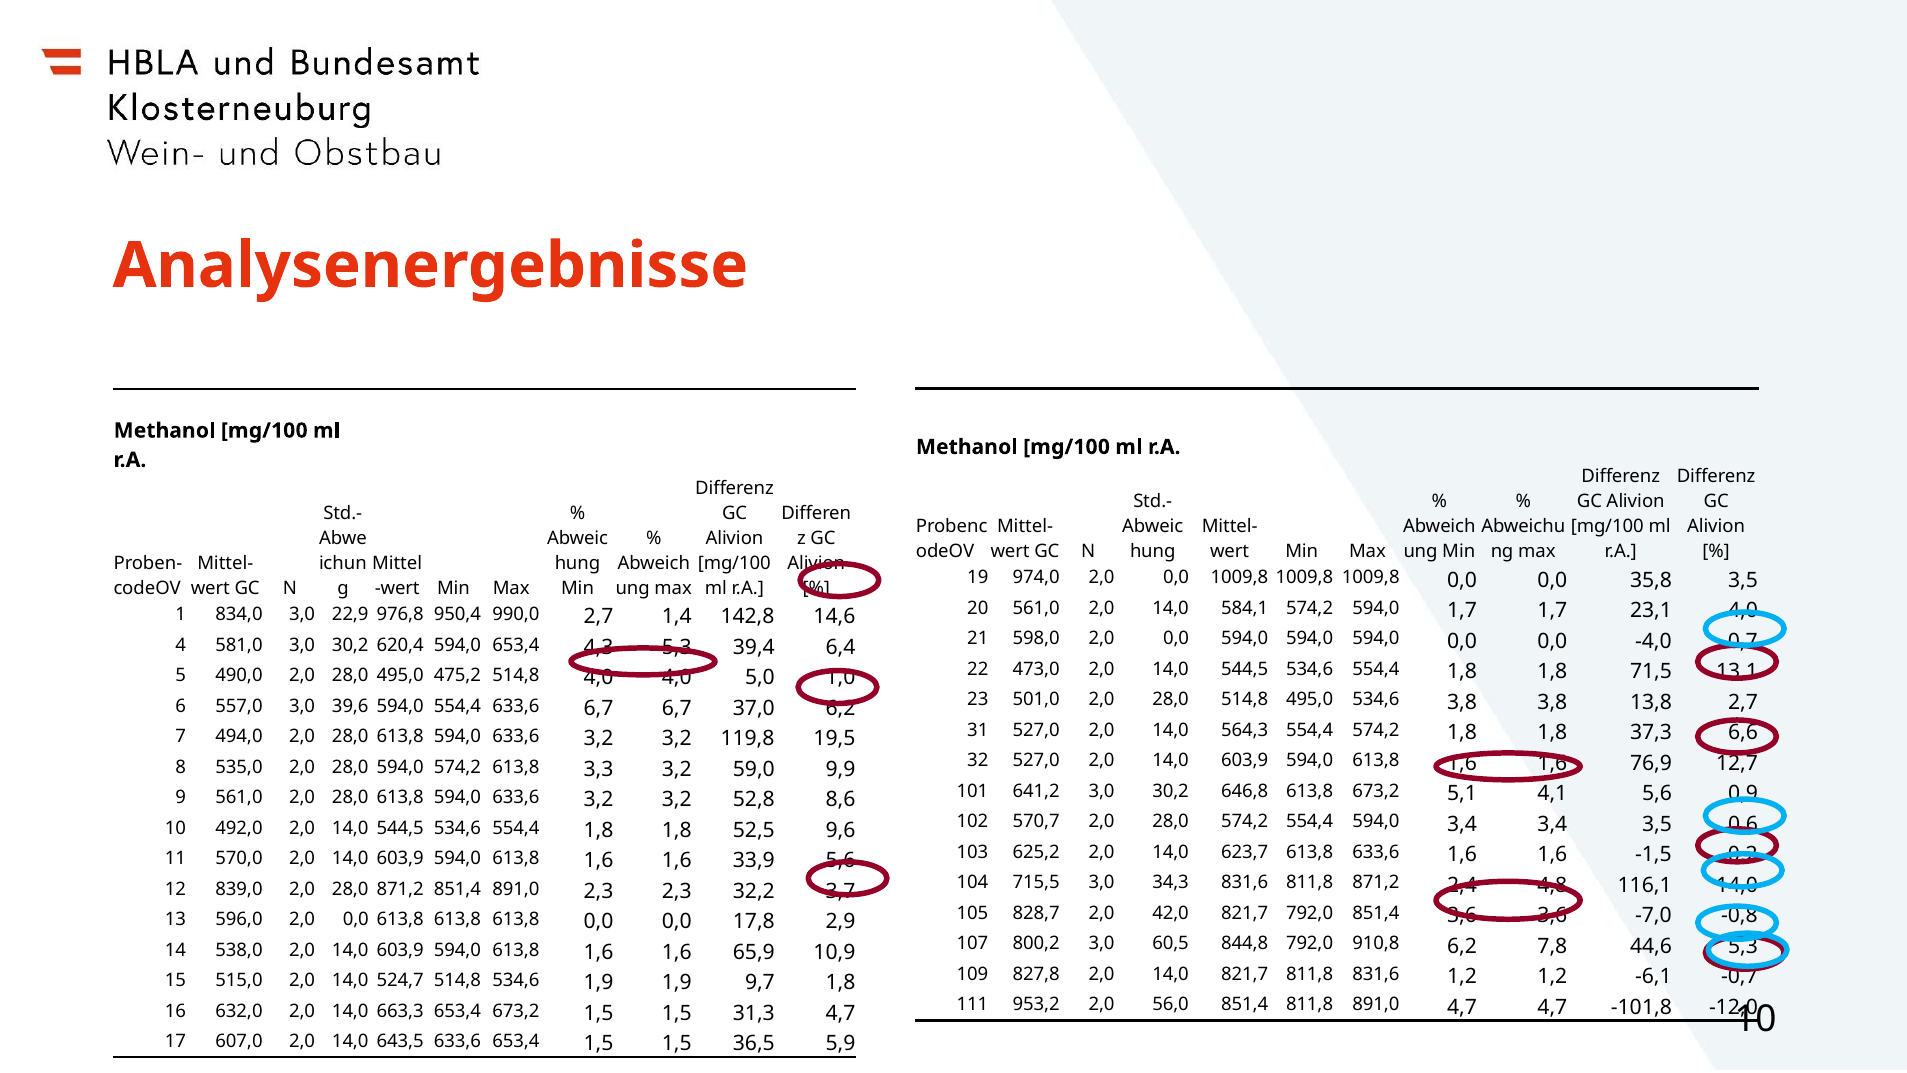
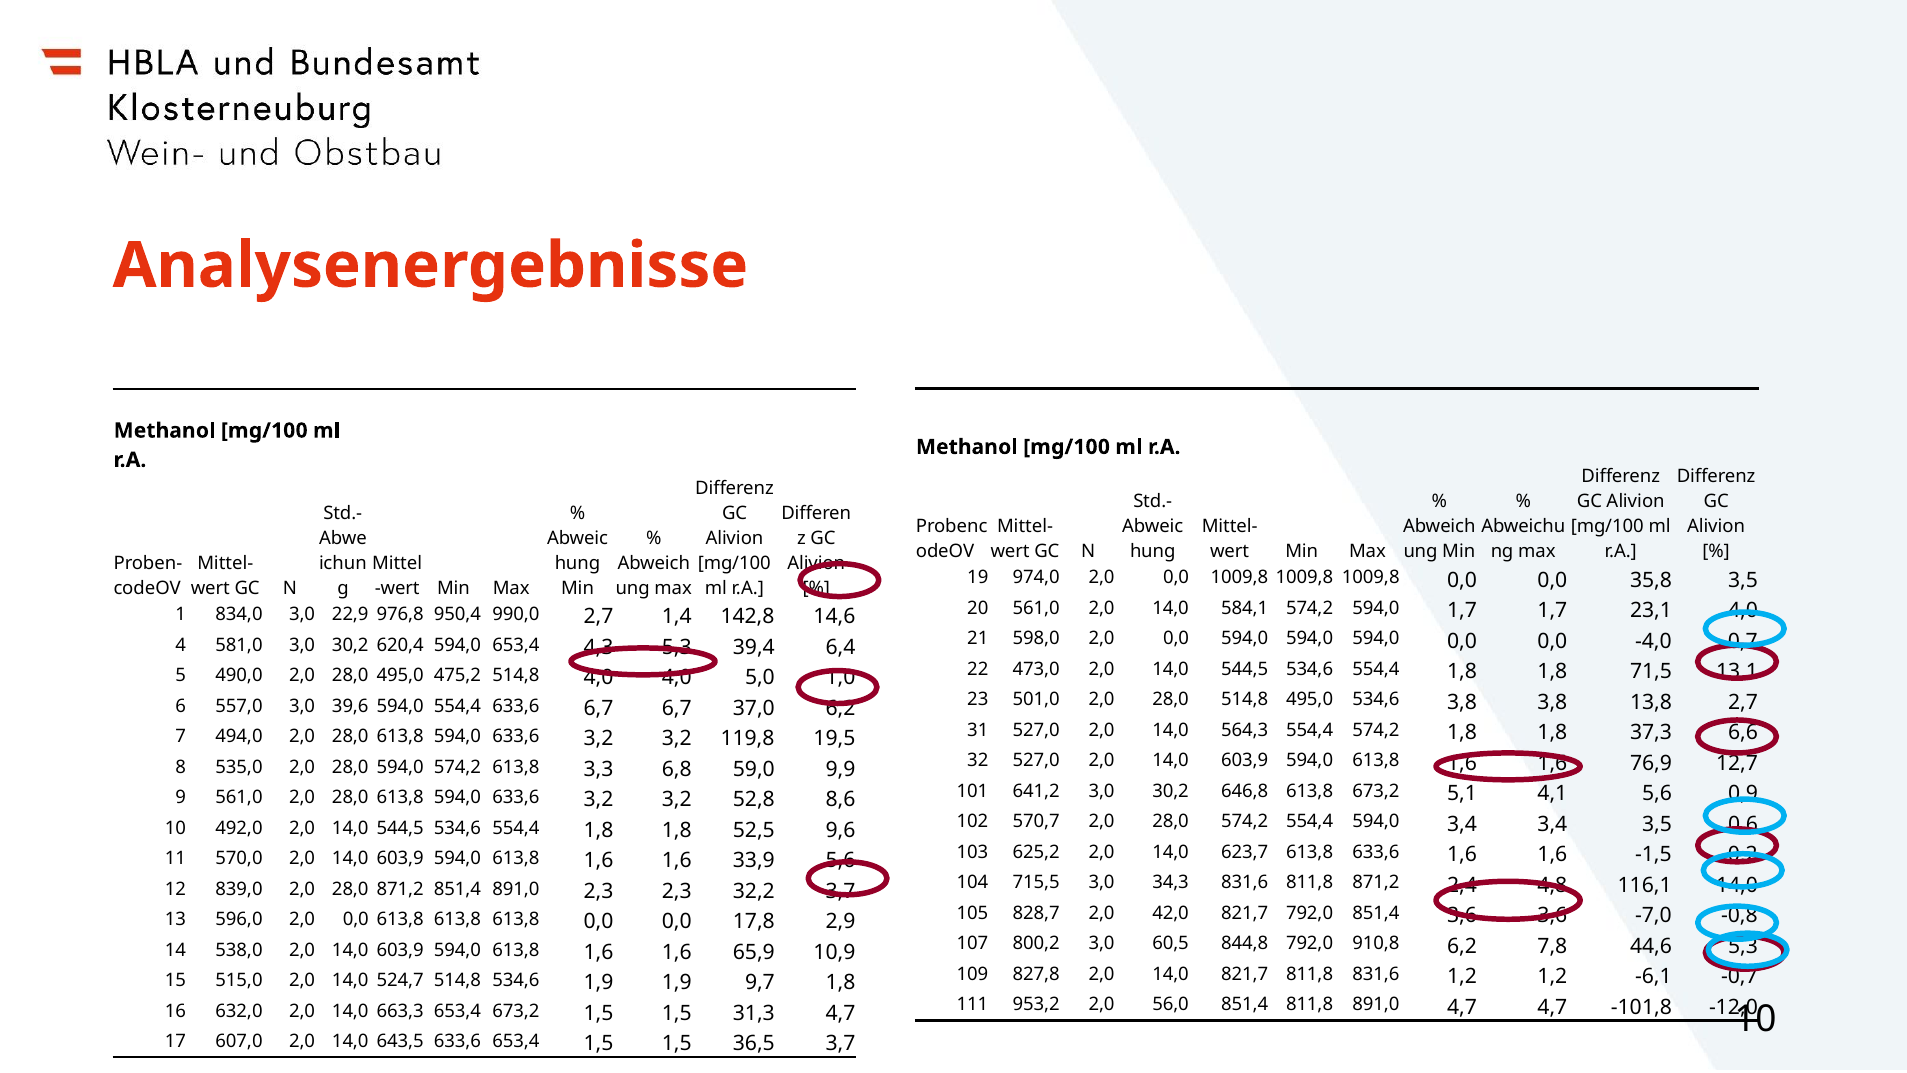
3,3 3,2: 3,2 -> 6,8
36,5 5,9: 5,9 -> 3,7
